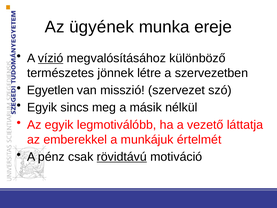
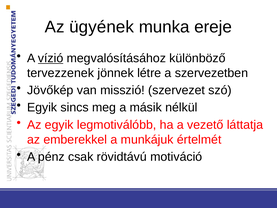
természetes: természetes -> tervezzenek
Egyetlen: Egyetlen -> Jövőkép
rövidtávú underline: present -> none
